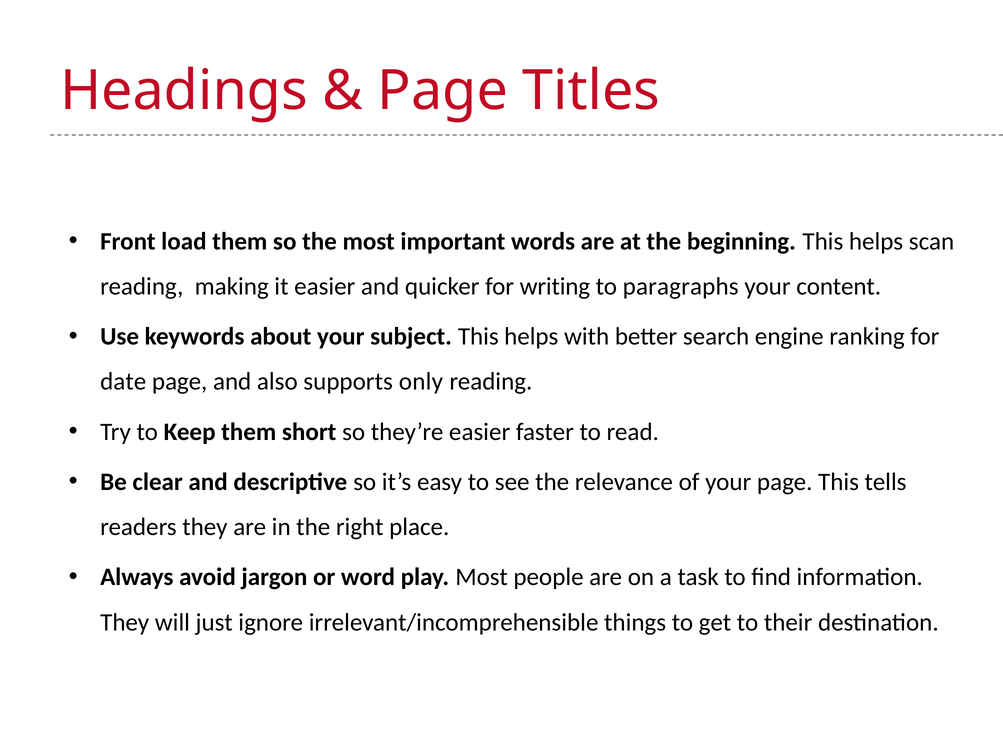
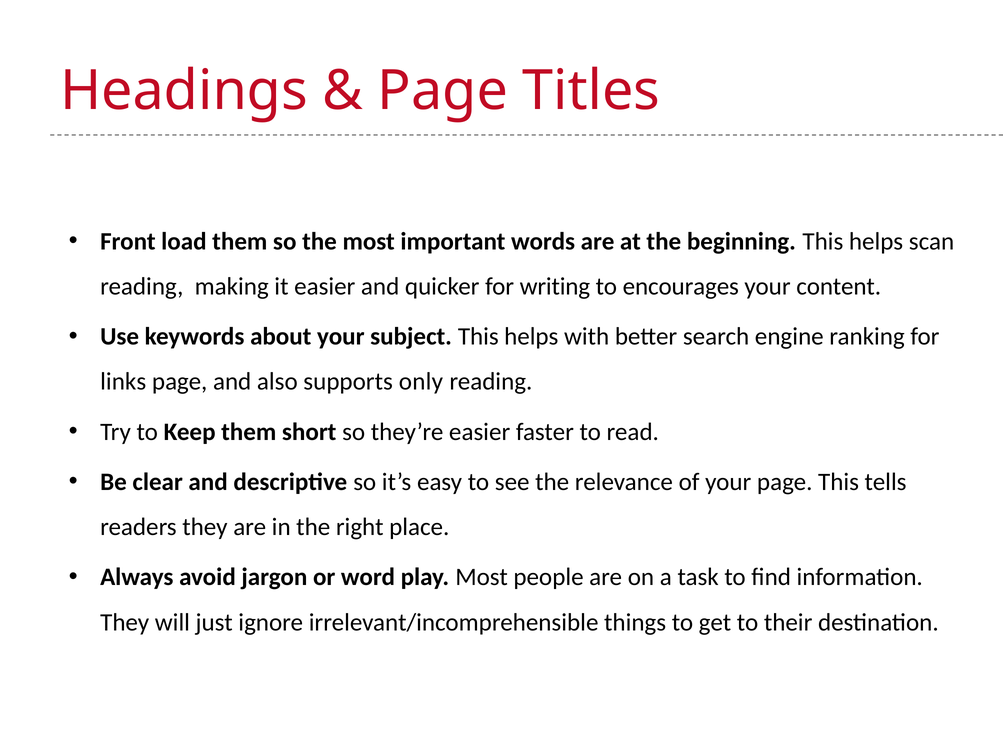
paragraphs: paragraphs -> encourages
date: date -> links
